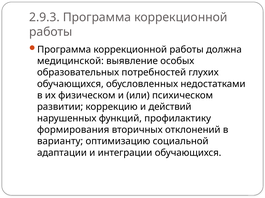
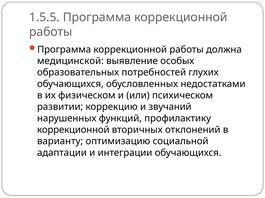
2.9.3: 2.9.3 -> 1.5.5
действий: действий -> звучаний
формирования at (73, 130): формирования -> коррекционной
